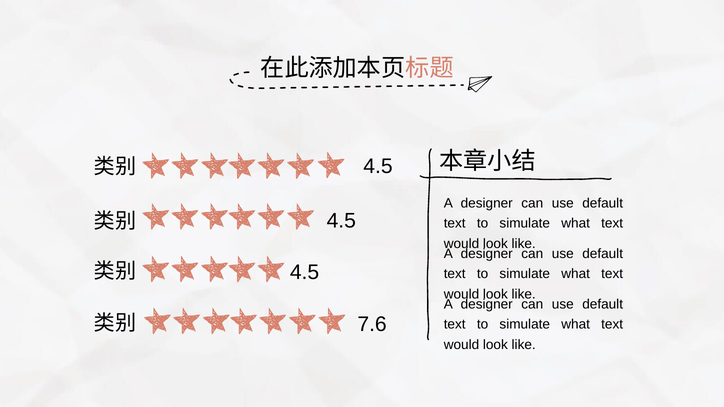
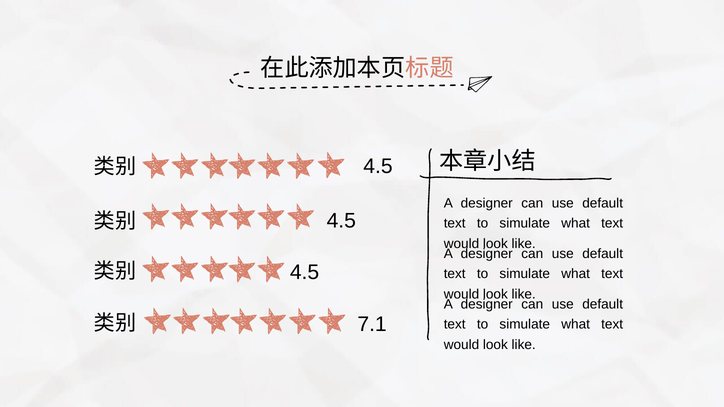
7.6: 7.6 -> 7.1
